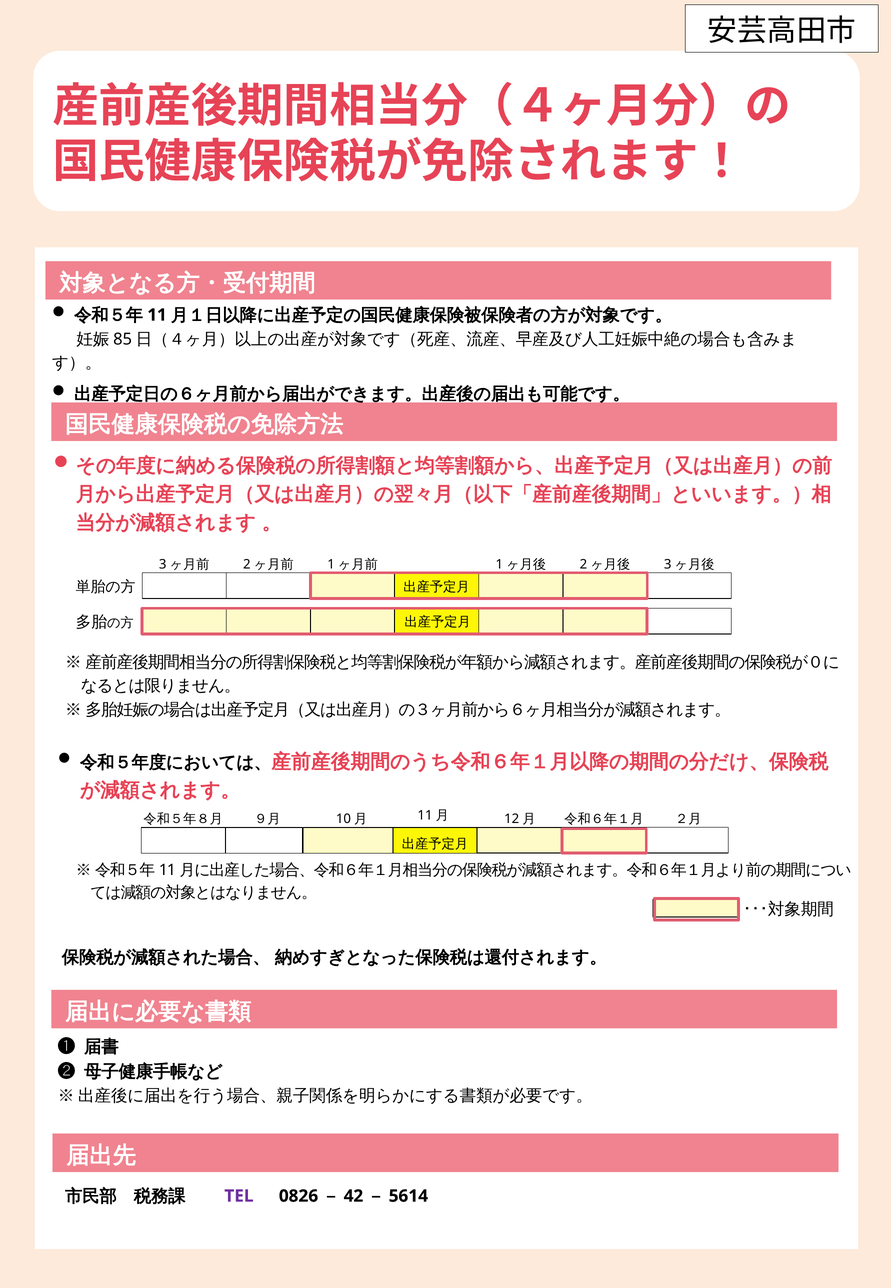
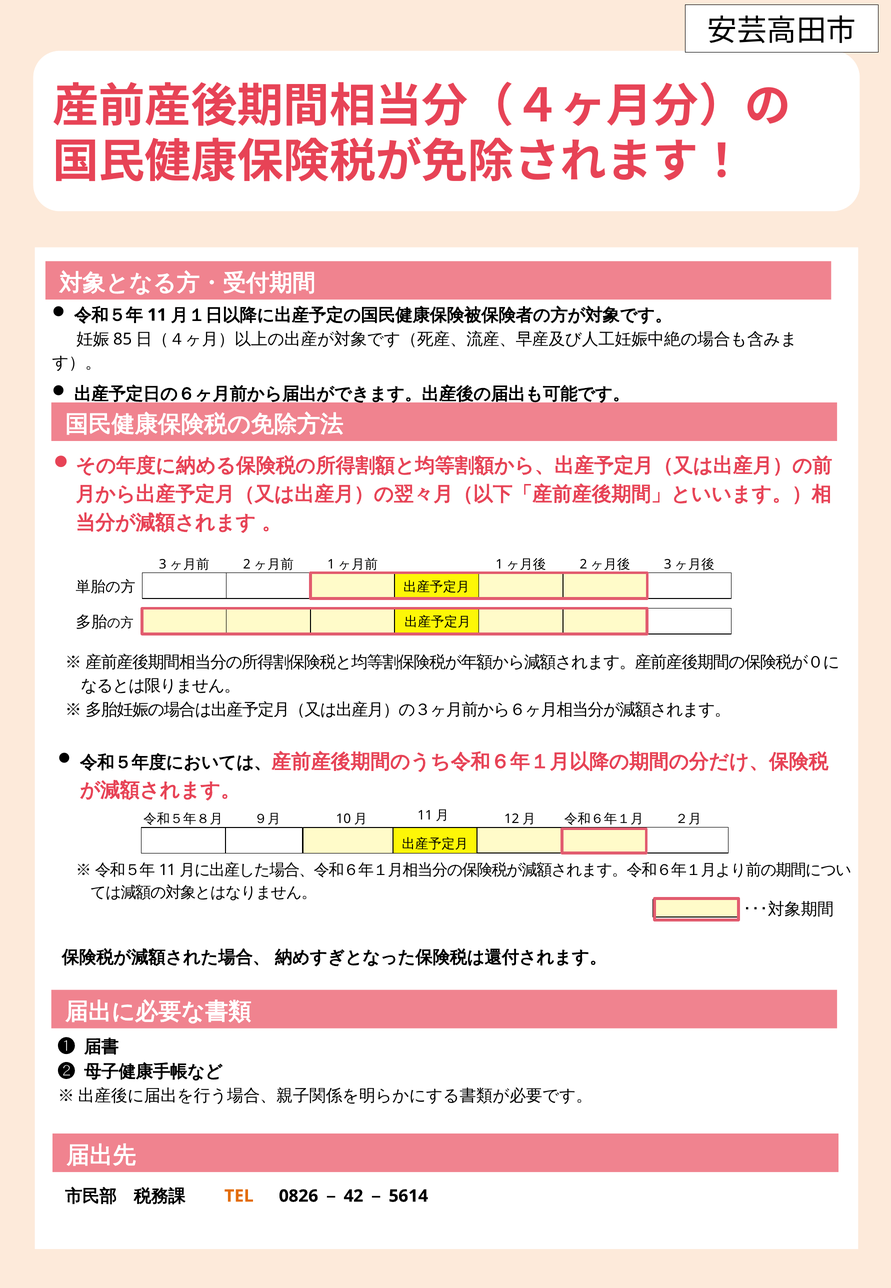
TEL colour: purple -> orange
